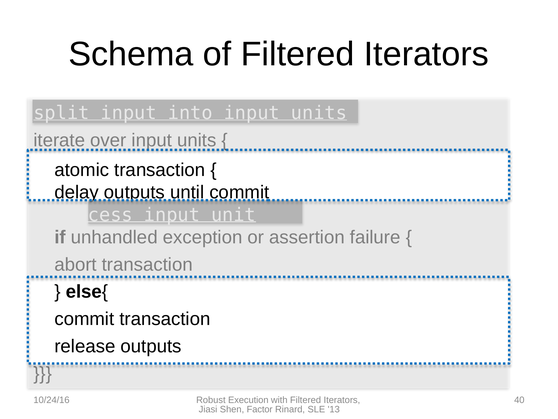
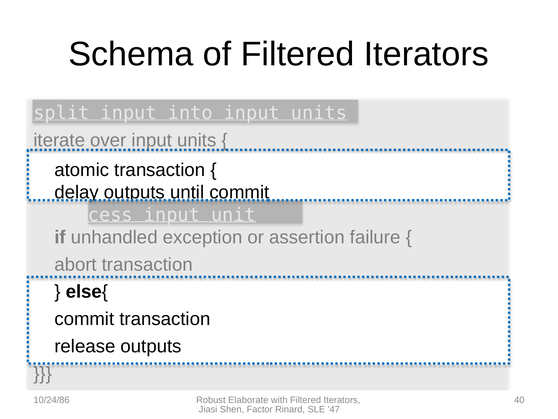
10/24/16: 10/24/16 -> 10/24/86
Execution: Execution -> Elaborate
13: 13 -> 47
